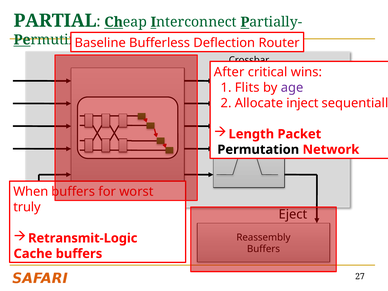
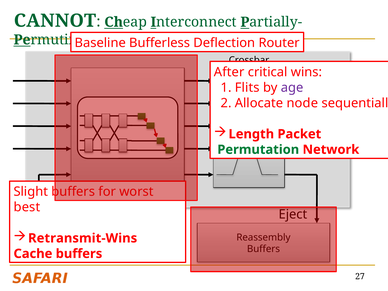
PARTIAL: PARTIAL -> CANNOT
Allocate inject: inject -> node
Permutation colour: black -> green
When: When -> Slight
truly: truly -> best
Retransmit-Logic: Retransmit-Logic -> Retransmit-Wins
